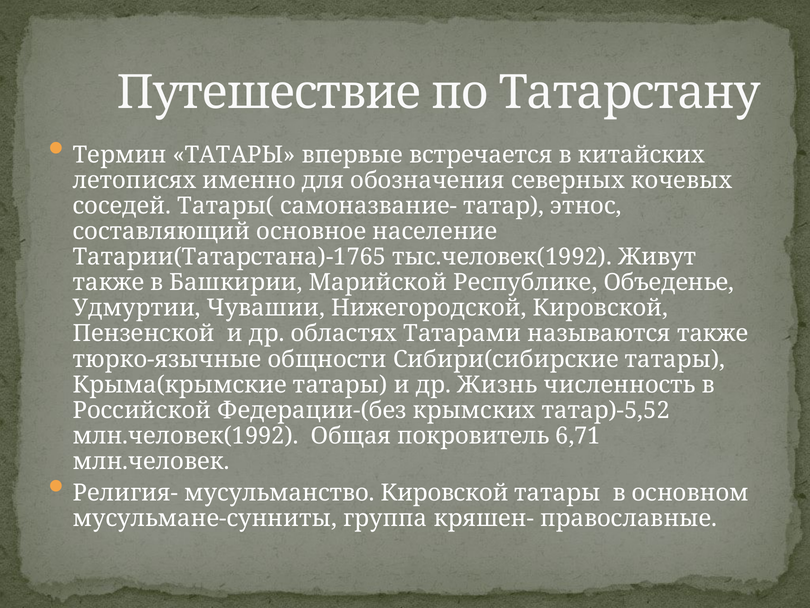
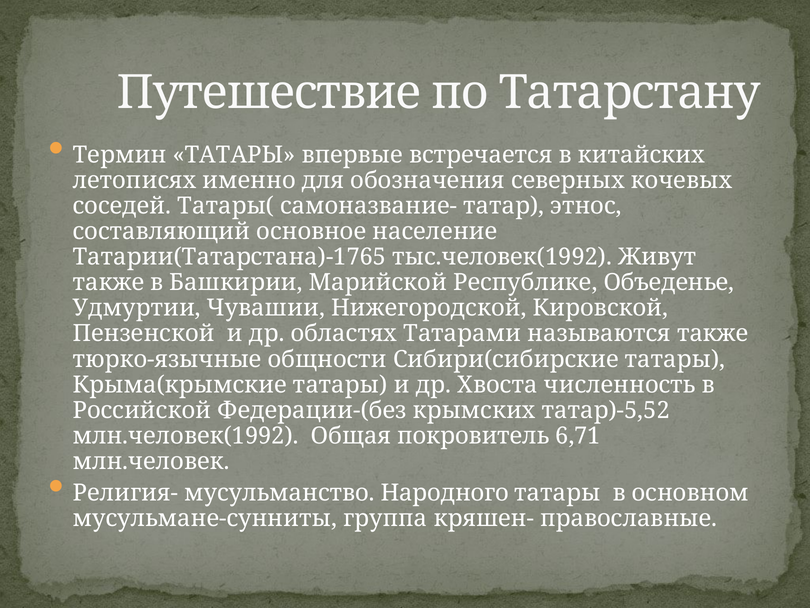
Жизнь: Жизнь -> Хвоста
мусульманство Кировской: Кировской -> Народного
